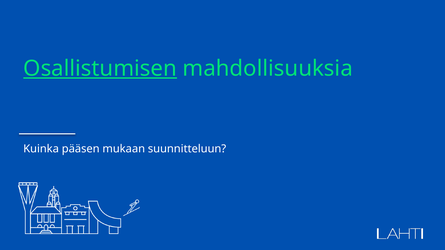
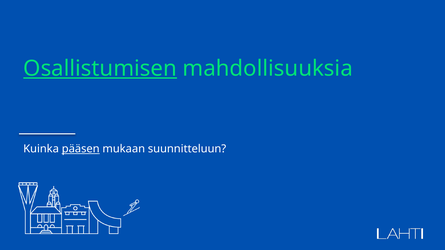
pääsen underline: none -> present
